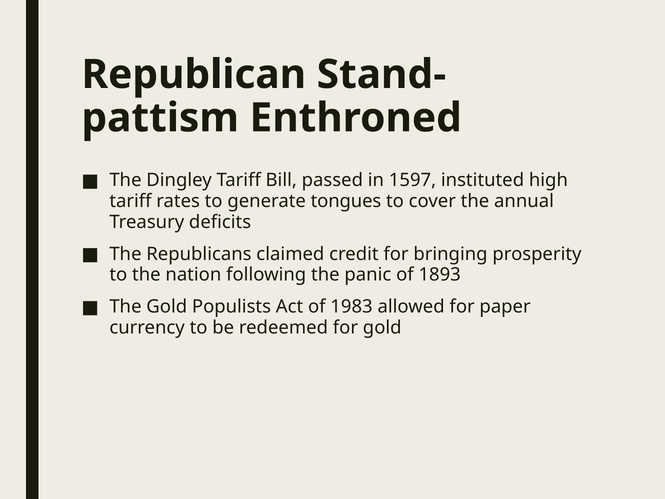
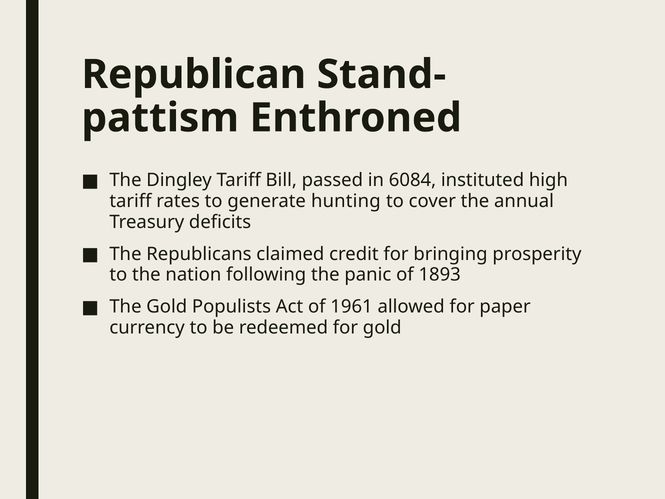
1597: 1597 -> 6084
tongues: tongues -> hunting
1983: 1983 -> 1961
